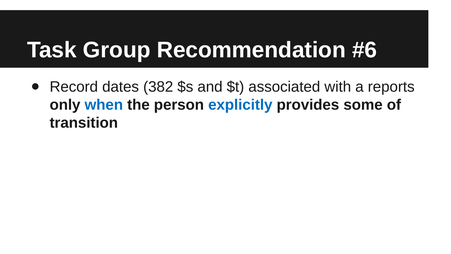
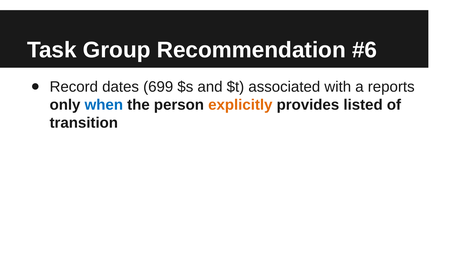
382: 382 -> 699
explicitly colour: blue -> orange
some: some -> listed
